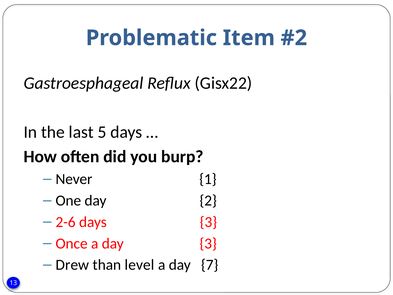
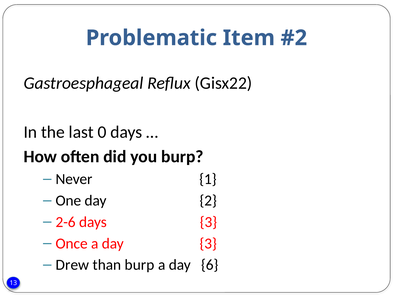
5: 5 -> 0
than level: level -> burp
7: 7 -> 6
